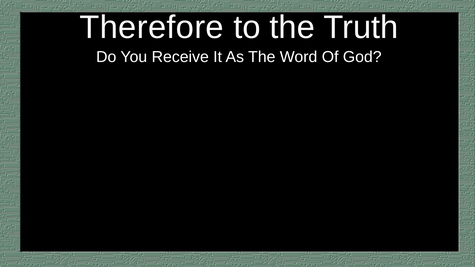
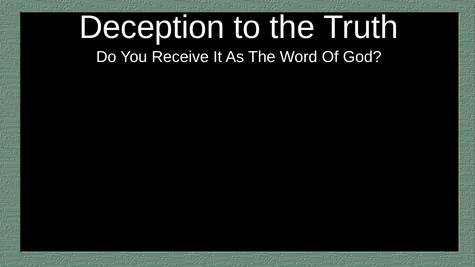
Therefore: Therefore -> Deception
